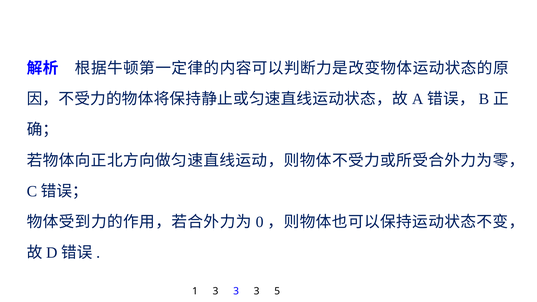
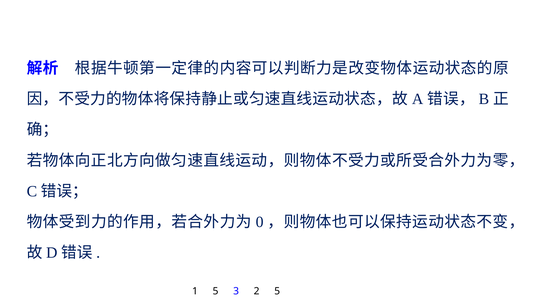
1 3: 3 -> 5
3 at (257, 291): 3 -> 2
